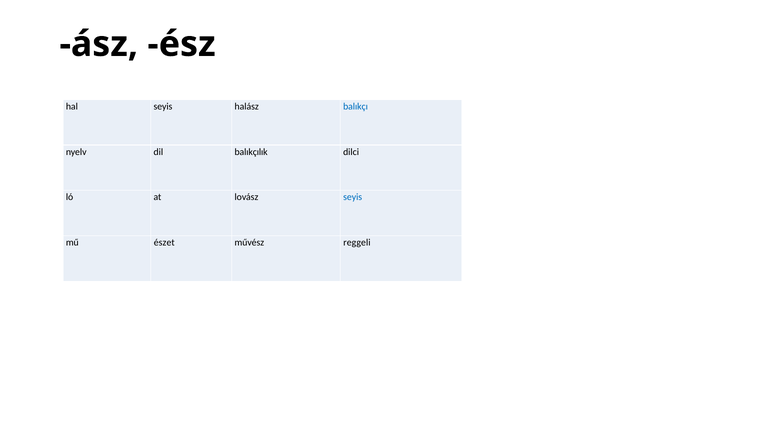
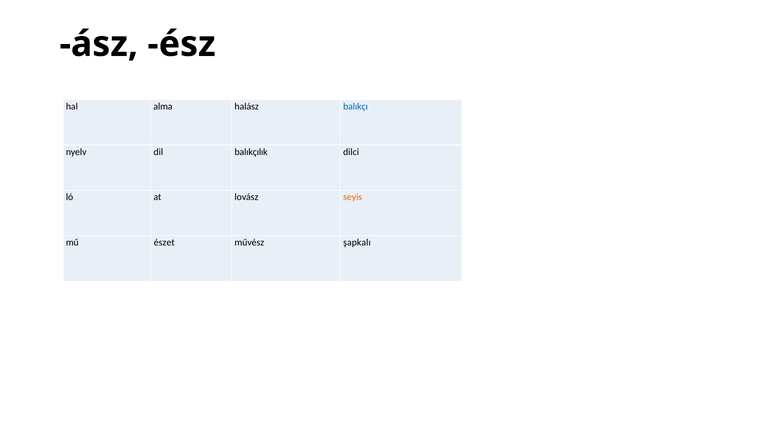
hal seyis: seyis -> alma
seyis at (353, 197) colour: blue -> orange
reggeli: reggeli -> şapkalı
